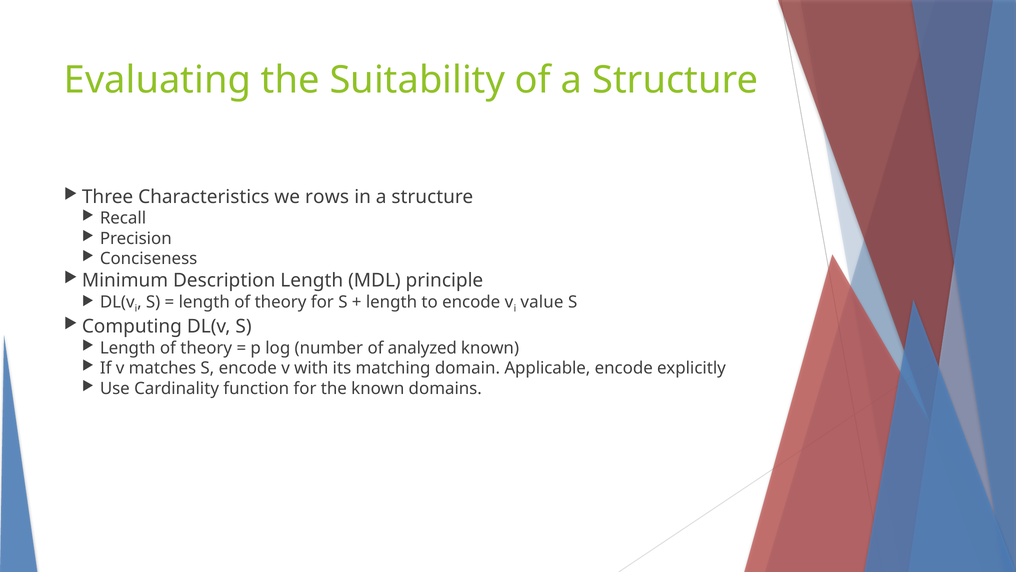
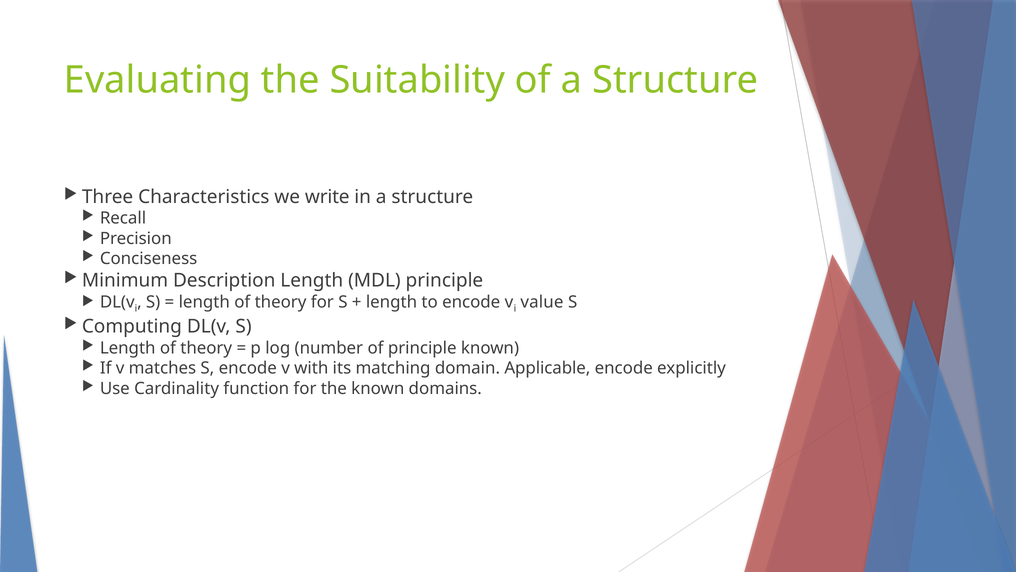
rows: rows -> write
of analyzed: analyzed -> principle
